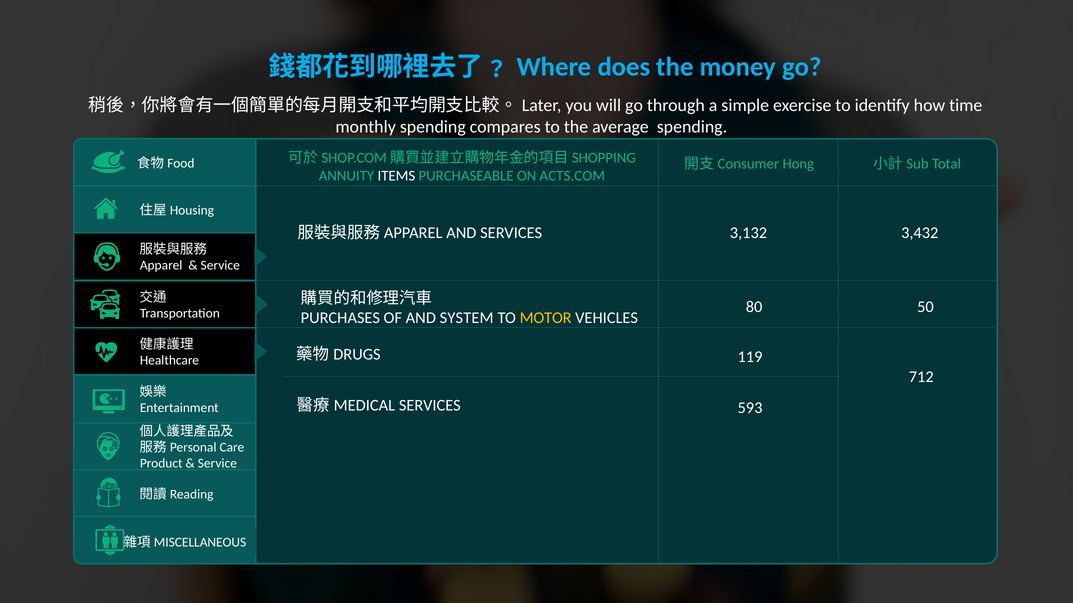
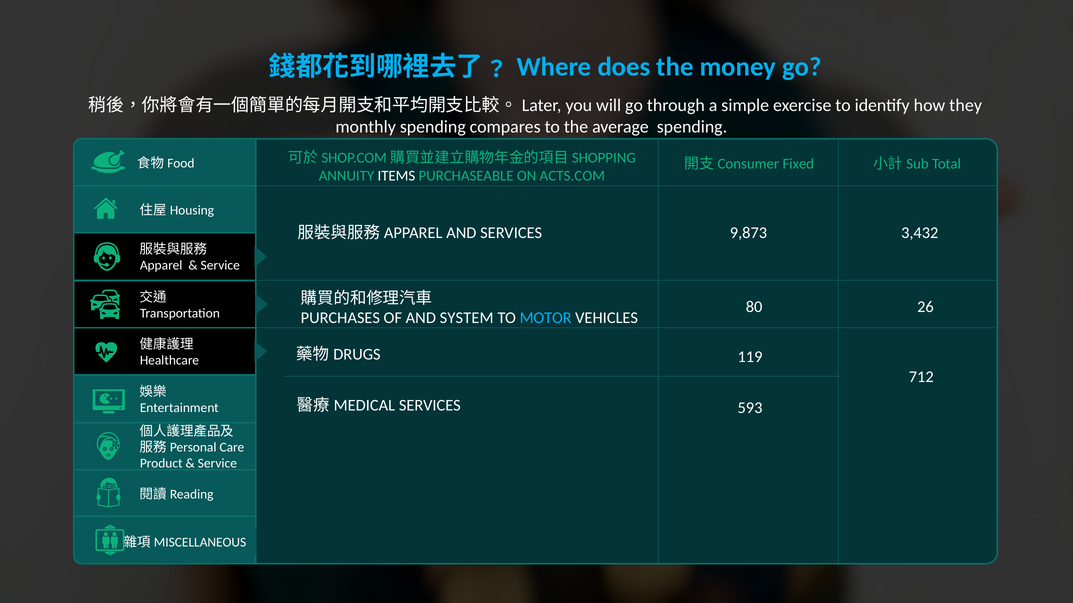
time: time -> they
Hong: Hong -> Fixed
3,132: 3,132 -> 9,873
50: 50 -> 26
MOTOR colour: yellow -> light blue
